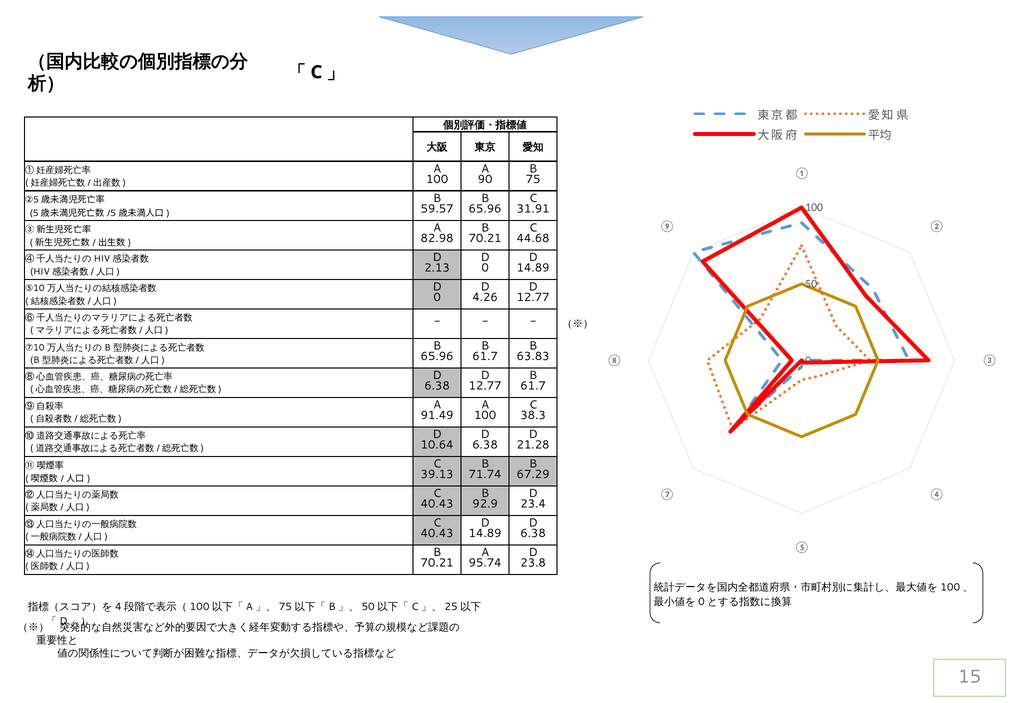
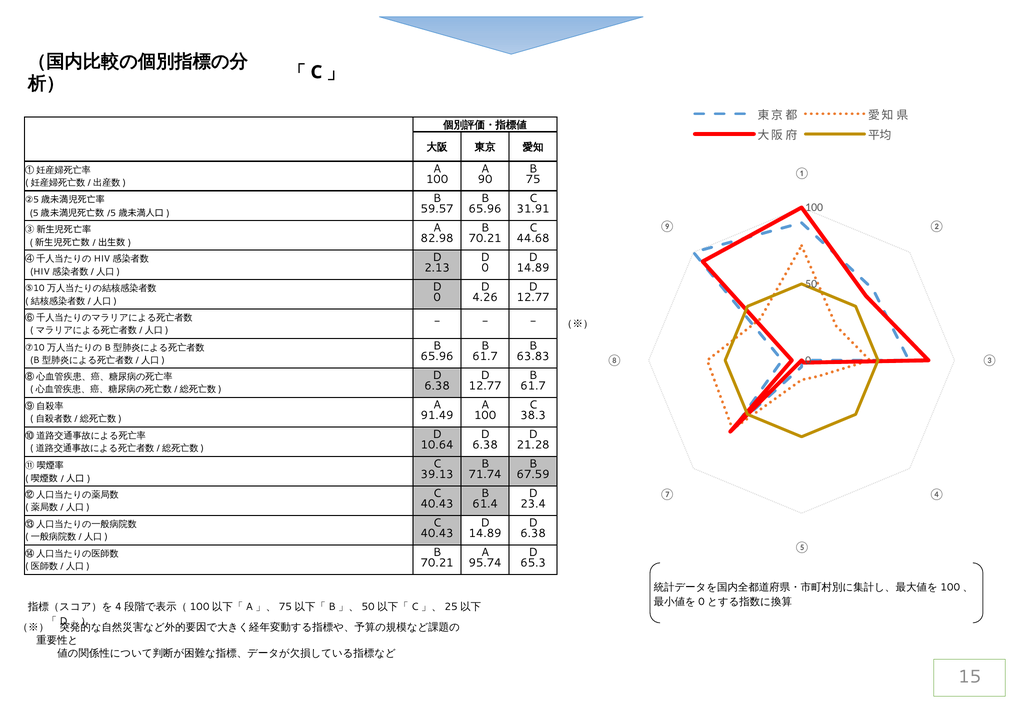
67.29: 67.29 -> 67.59
92.9: 92.9 -> 61.4
23.8: 23.8 -> 65.3
